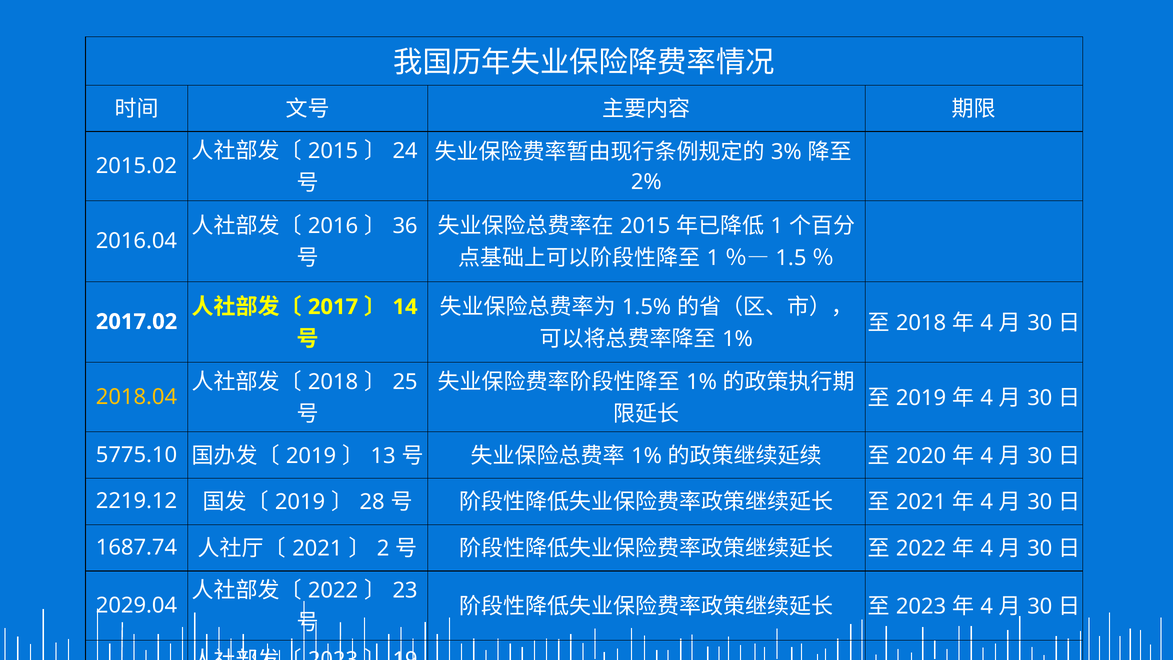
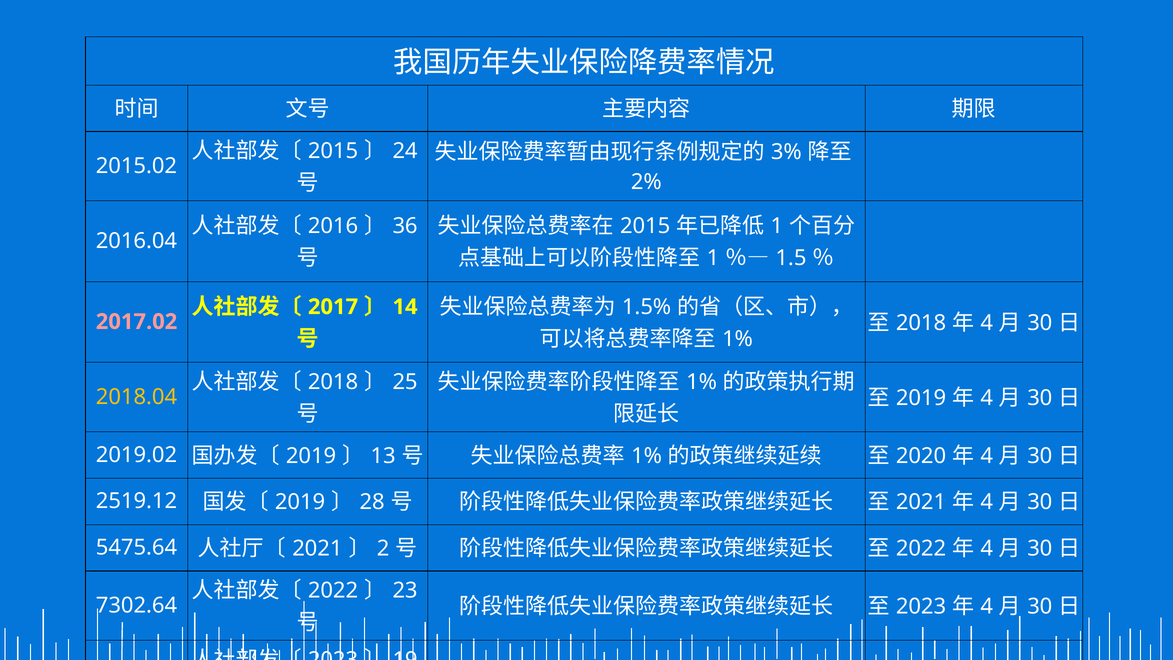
2017.02 colour: white -> pink
5775.10: 5775.10 -> 2019.02
2219.12: 2219.12 -> 2519.12
1687.74: 1687.74 -> 5475.64
2029.04: 2029.04 -> 7302.64
